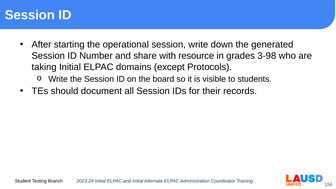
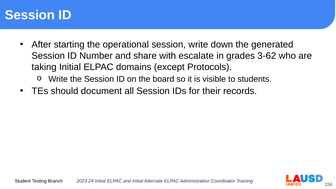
resource: resource -> escalate
3-98: 3-98 -> 3-62
